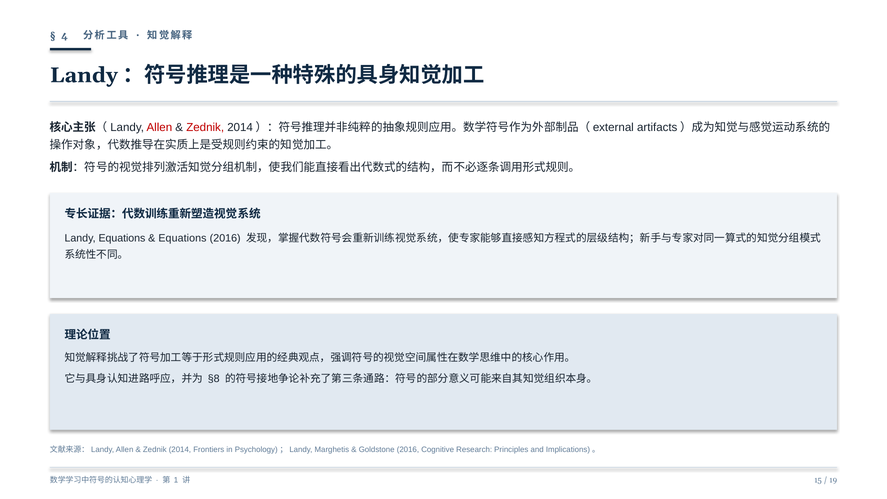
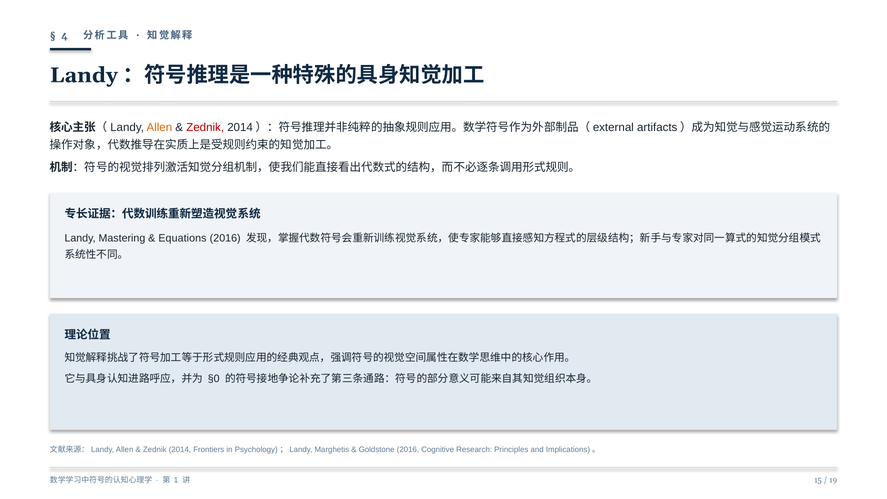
Allen at (159, 127) colour: red -> orange
Landy Equations: Equations -> Mastering
§8: §8 -> §0
